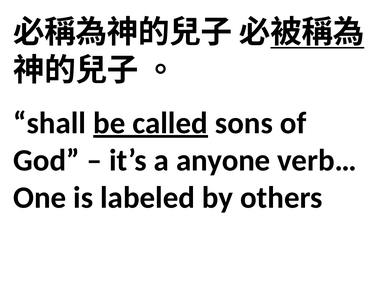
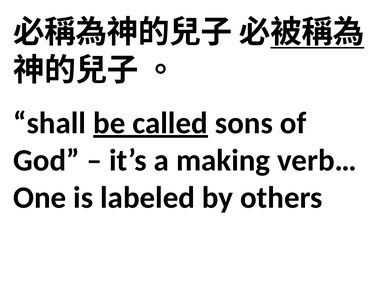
anyone: anyone -> making
